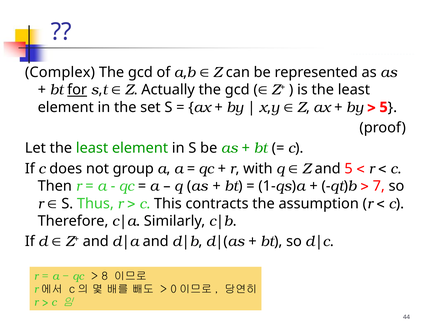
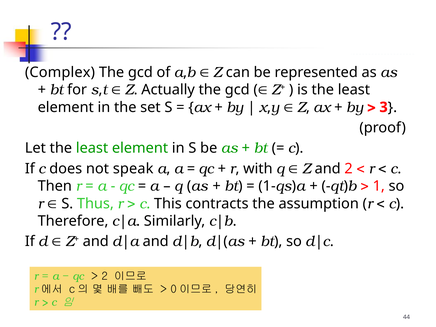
for underline: present -> none
5 at (384, 107): 5 -> 3
group: group -> speak
and 5: 5 -> 2
7: 7 -> 1
8 at (105, 276): 8 -> 2
